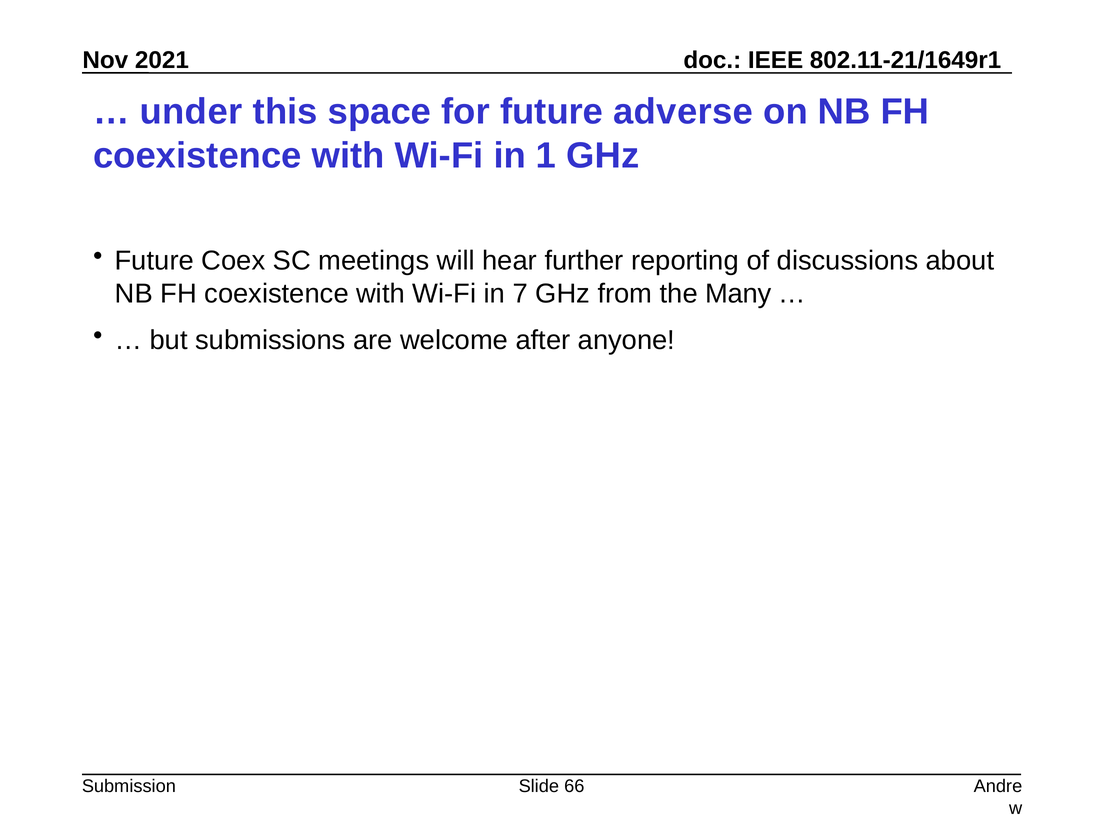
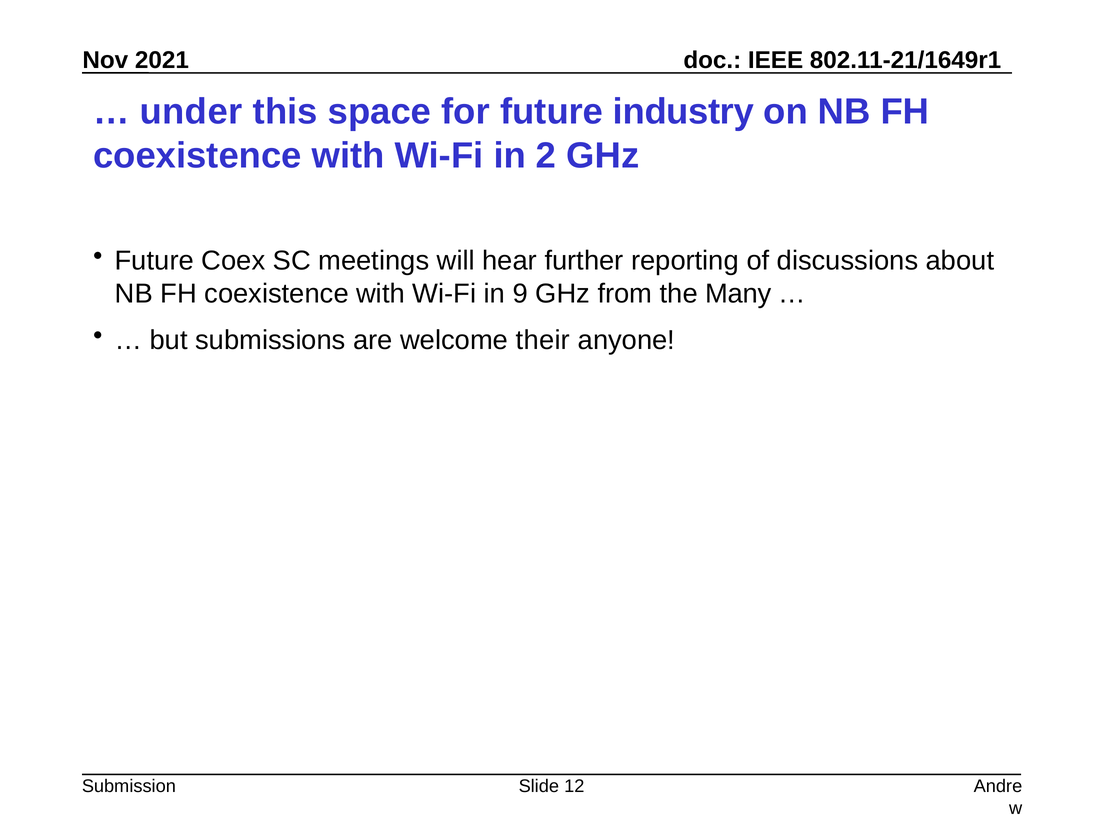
adverse: adverse -> industry
1: 1 -> 2
7: 7 -> 9
after: after -> their
66: 66 -> 12
